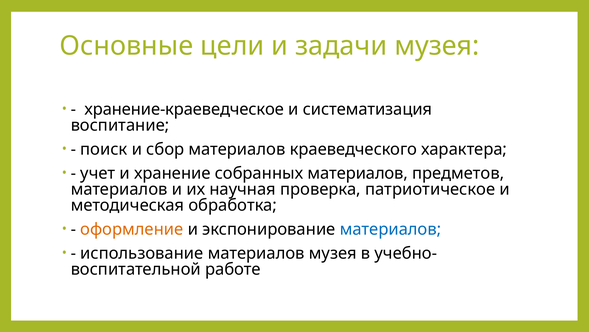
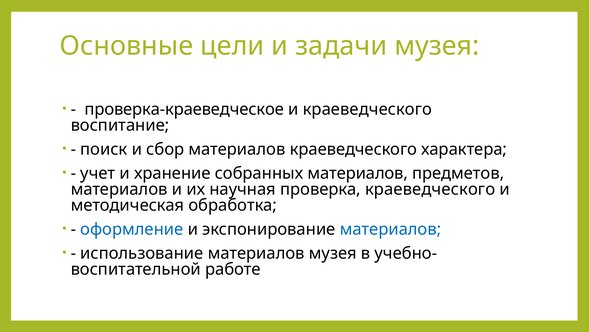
хранение-краеведческое: хранение-краеведческое -> проверка-краеведческое
и систематизация: систематизация -> краеведческого
проверка патриотическое: патриотическое -> краеведческого
оформление colour: orange -> blue
